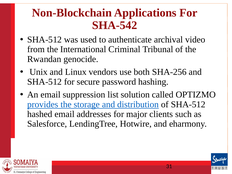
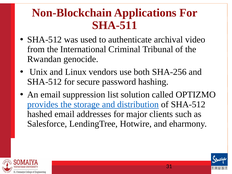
SHA-542: SHA-542 -> SHA-511
